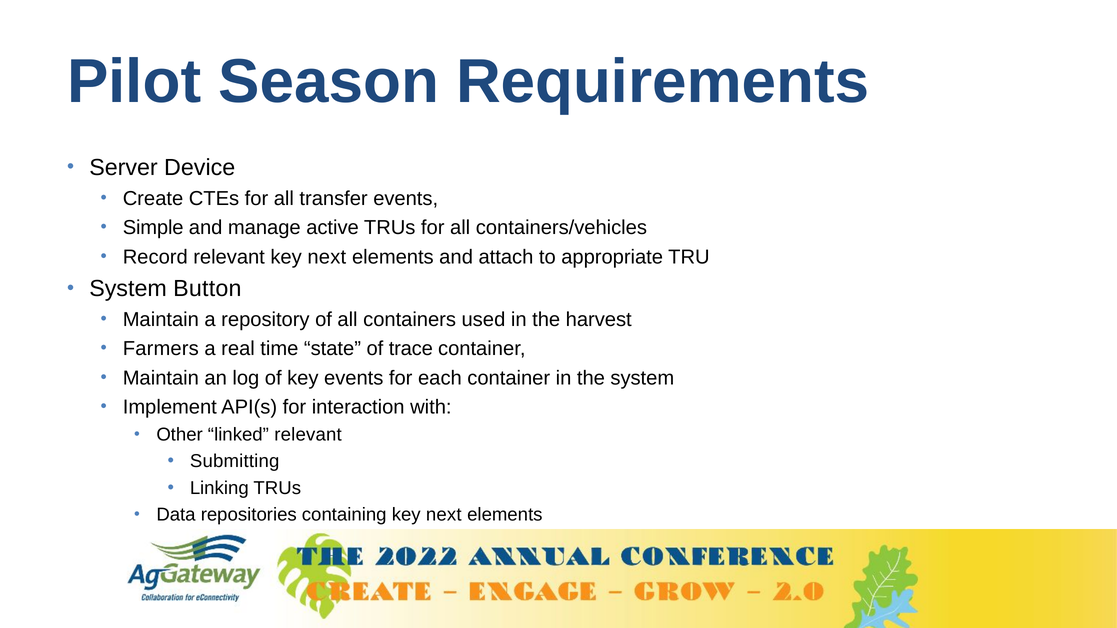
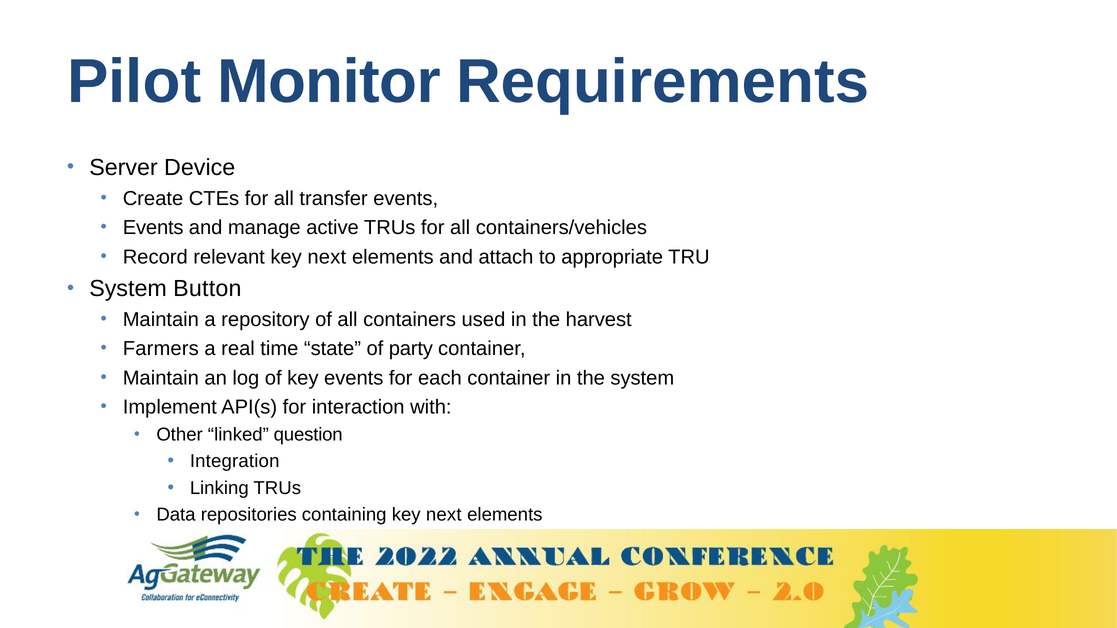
Season: Season -> Monitor
Simple at (153, 228): Simple -> Events
trace: trace -> party
linked relevant: relevant -> question
Submitting: Submitting -> Integration
